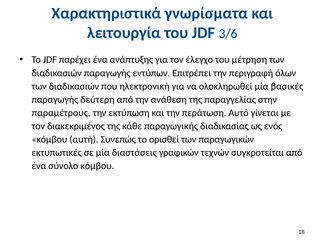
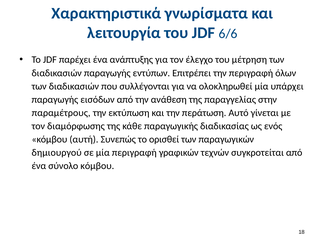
3/6: 3/6 -> 6/6
ηλεκτρονική: ηλεκτρονική -> συλλέγονται
βασικές: βασικές -> υπάρχει
δεύτερη: δεύτερη -> εισόδων
διακεκριμένος: διακεκριμένος -> διαμόρφωσης
εκτυπωτικές: εκτυπωτικές -> δημιουργού
μία διαστάσεις: διαστάσεις -> περιγραφή
